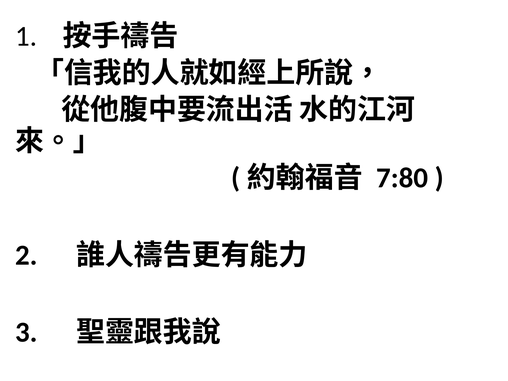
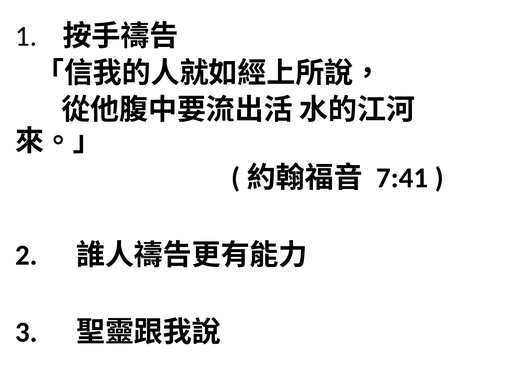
7:80: 7:80 -> 7:41
